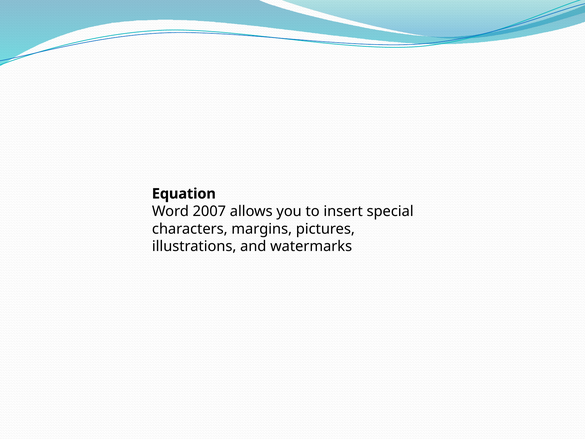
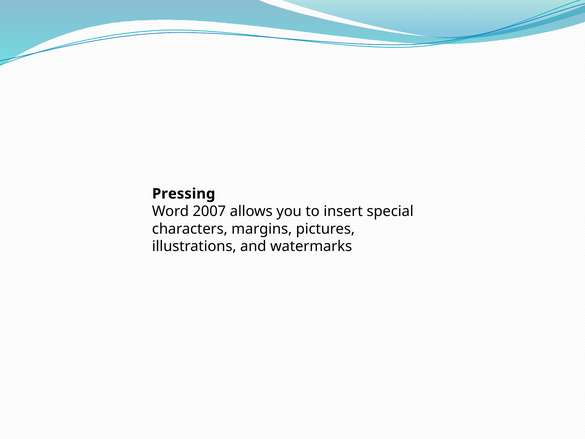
Equation: Equation -> Pressing
